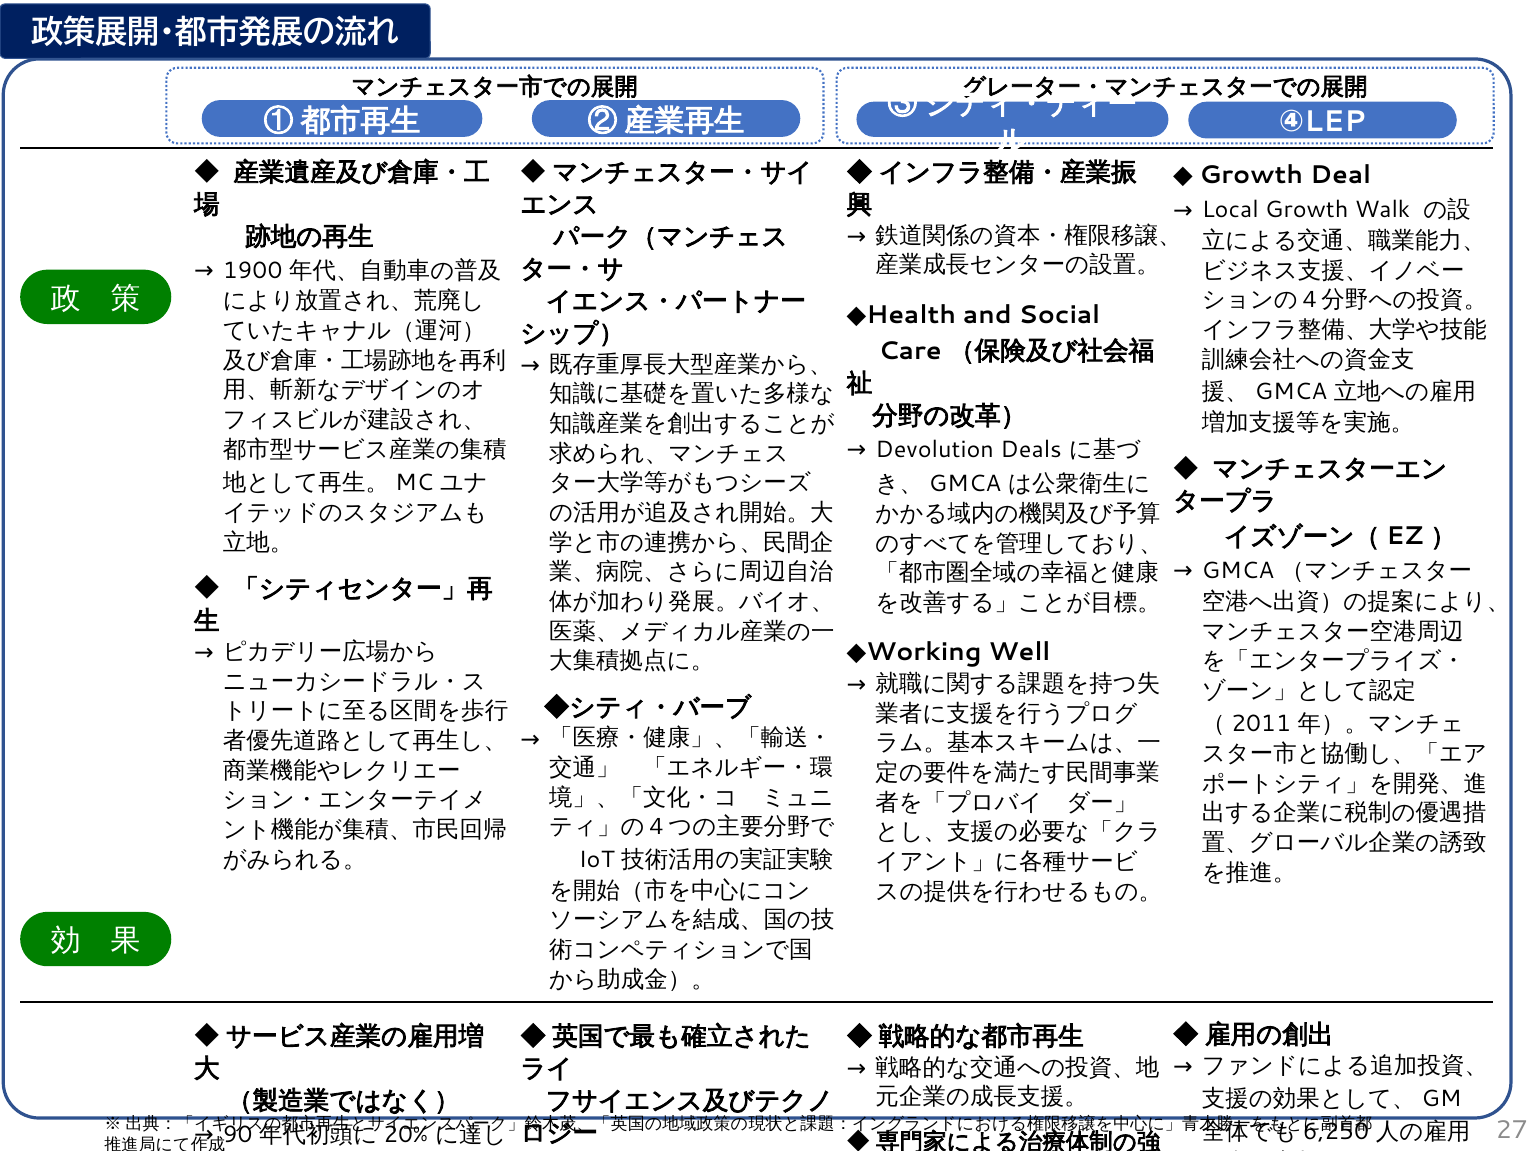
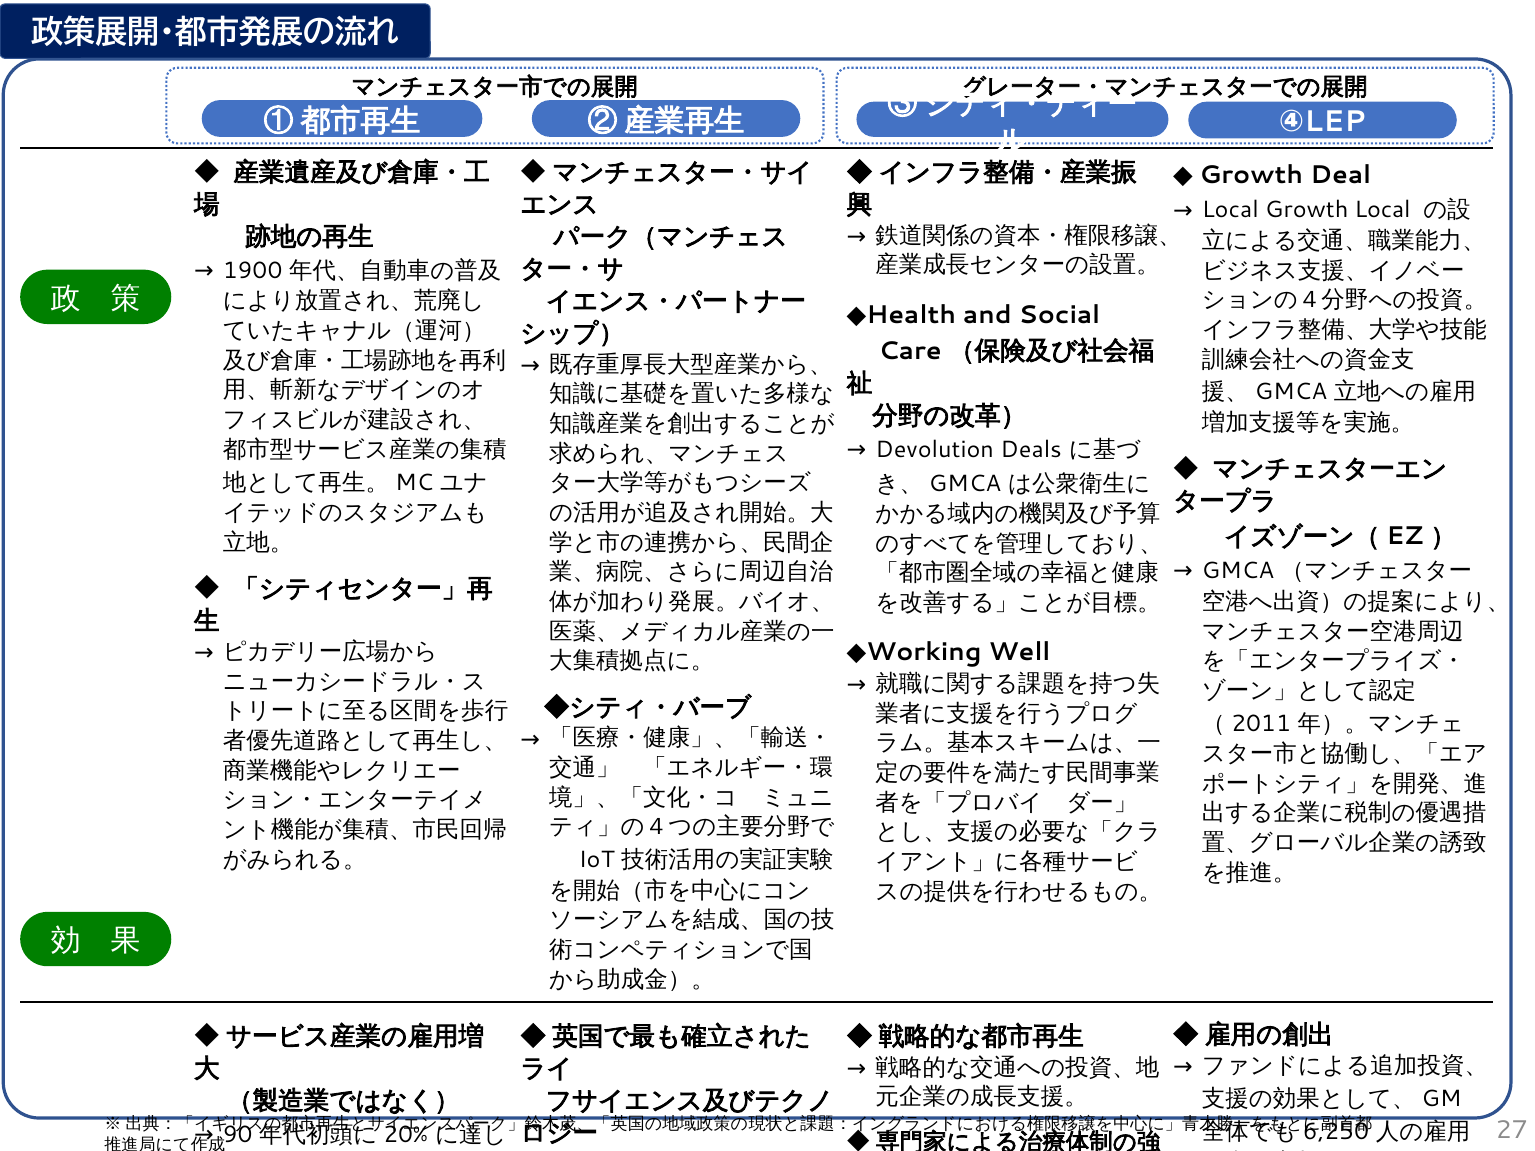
Growth Walk: Walk -> Local
